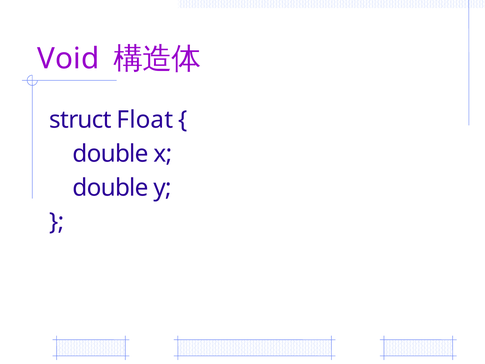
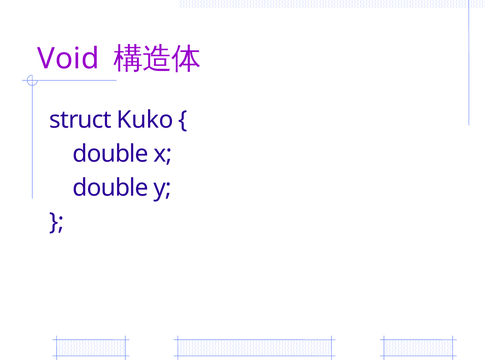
Float: Float -> Kuko
